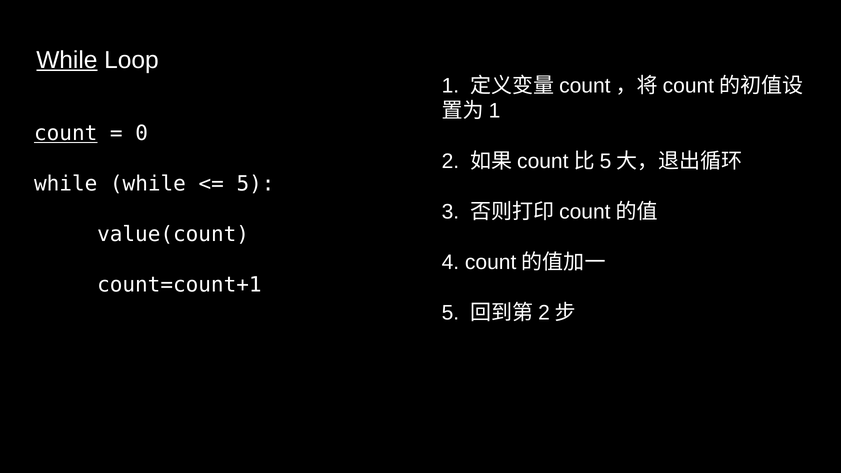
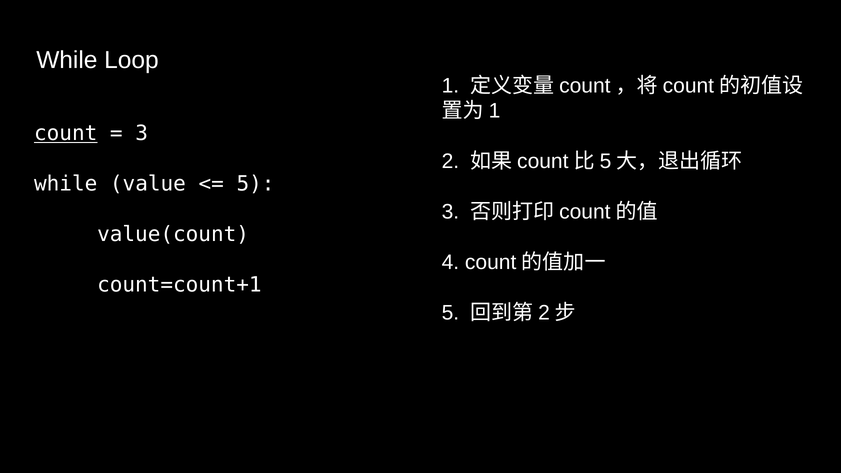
While at (67, 60) underline: present -> none
0 at (142, 133): 0 -> 3
while while: while -> value
